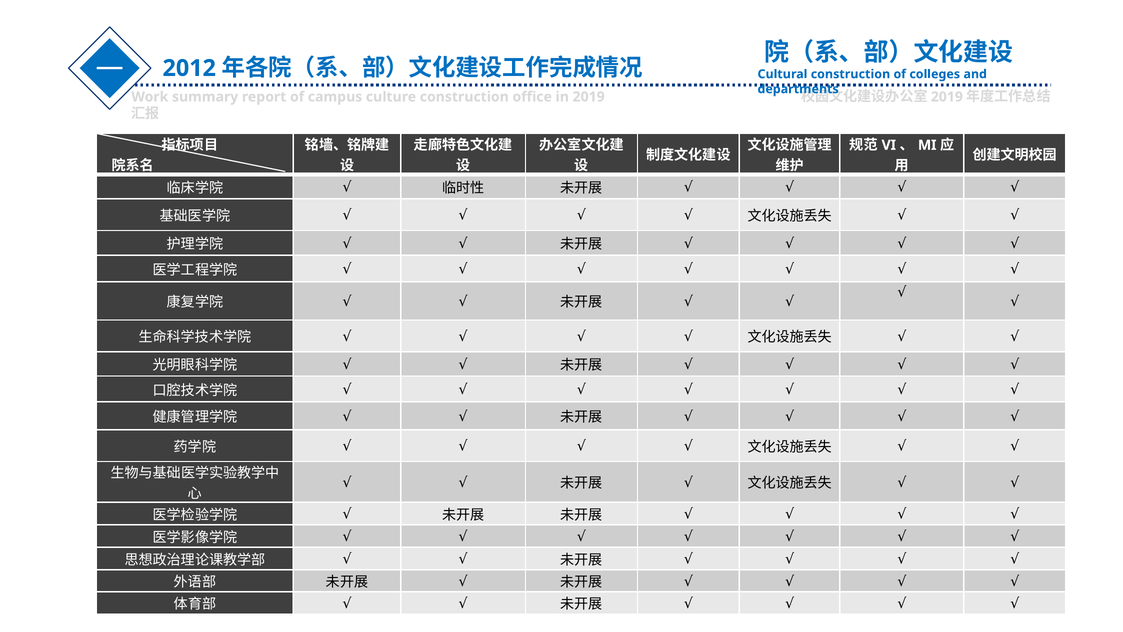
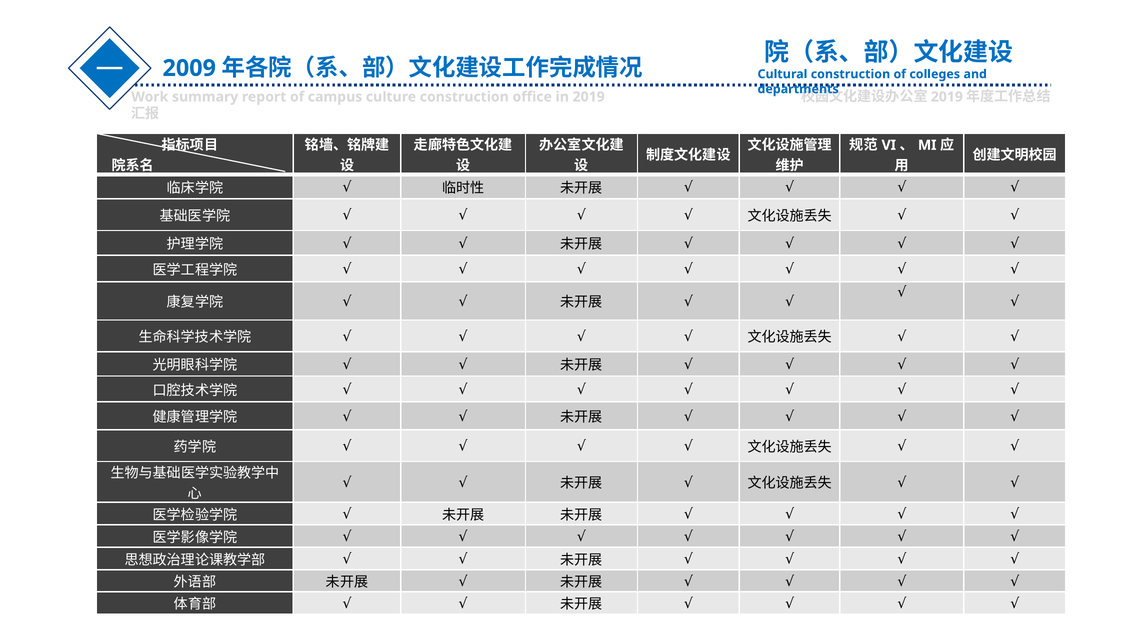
2012: 2012 -> 2009
